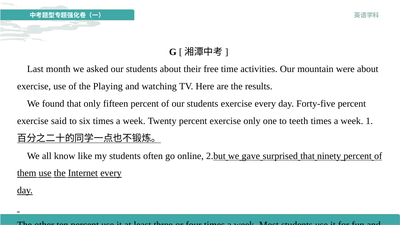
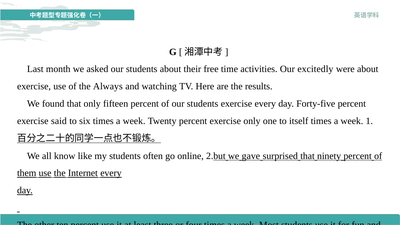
mountain: mountain -> excitedly
Playing: Playing -> Always
teeth: teeth -> itself
